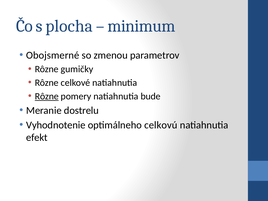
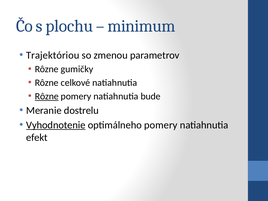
plocha: plocha -> plochu
Obojsmerné: Obojsmerné -> Trajektóriou
Vyhodnotenie underline: none -> present
optimálneho celkovú: celkovú -> pomery
